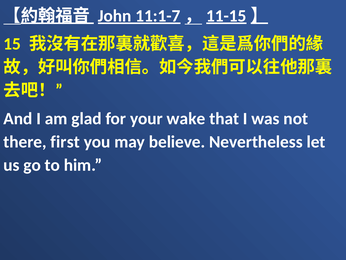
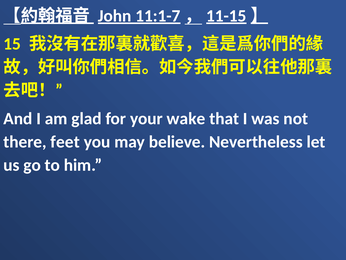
first: first -> feet
